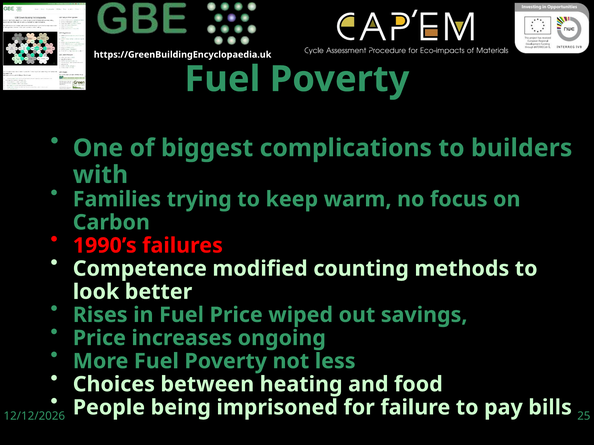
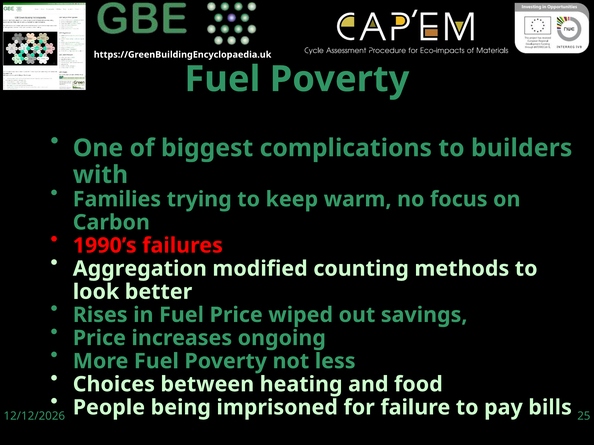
Competence: Competence -> Aggregation
